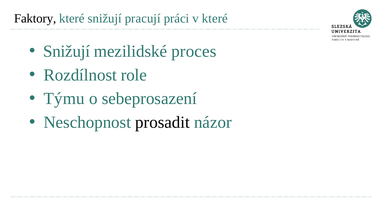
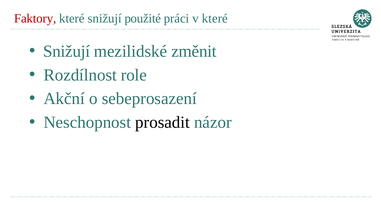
Faktory colour: black -> red
pracují: pracují -> použité
proces: proces -> změnit
Týmu: Týmu -> Akční
